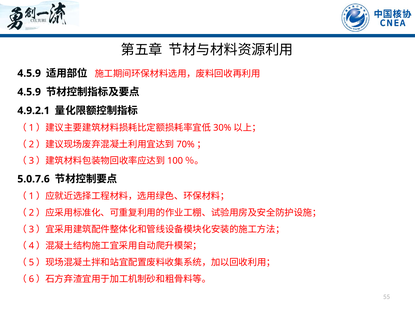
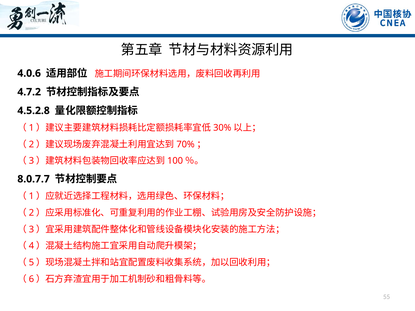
4.5.9 at (29, 73): 4.5.9 -> 4.0.6
4.5.9 at (29, 92): 4.5.9 -> 4.7.2
4.9.2.1: 4.9.2.1 -> 4.5.2.8
5.0.7.6: 5.0.7.6 -> 8.0.7.7
